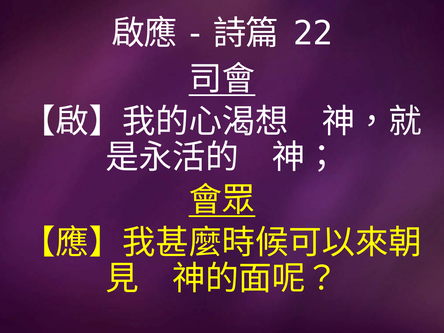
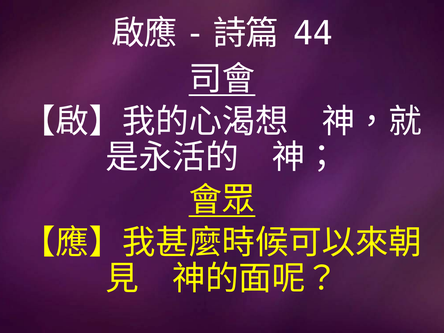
22: 22 -> 44
